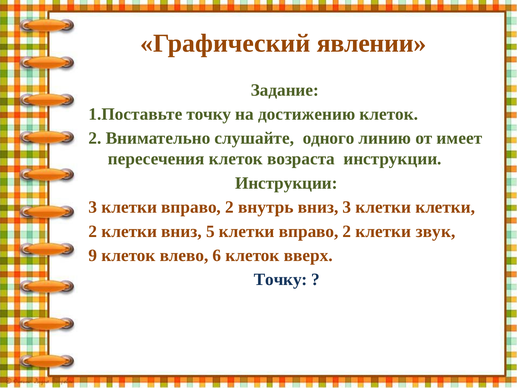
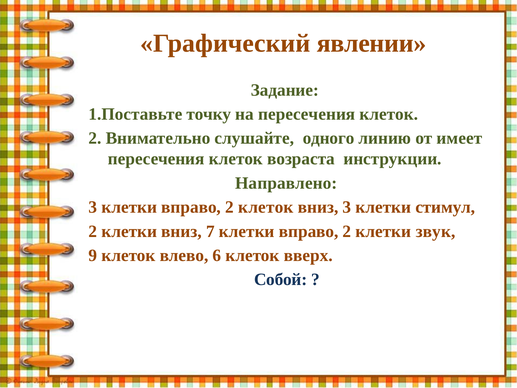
на достижению: достижению -> пересечения
Инструкции at (286, 183): Инструкции -> Направлено
2 внутрь: внутрь -> клеток
клетки клетки: клетки -> стимул
5: 5 -> 7
Точку at (281, 279): Точку -> Собой
